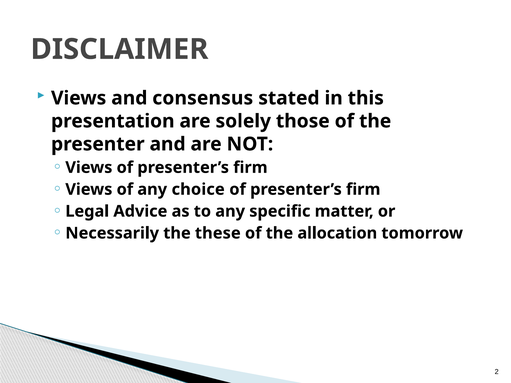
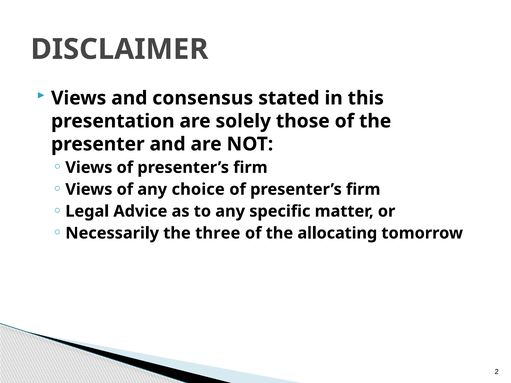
these: these -> three
allocation: allocation -> allocating
